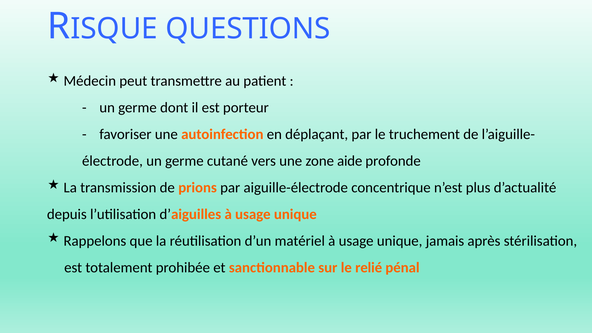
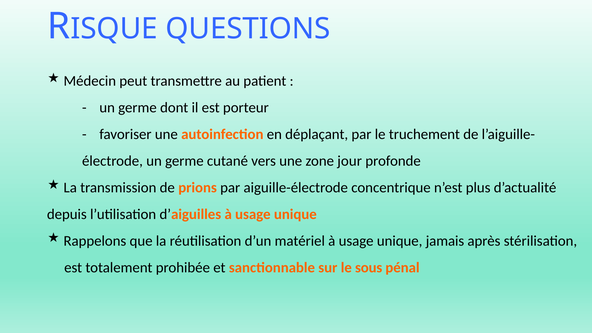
aide: aide -> jour
relié: relié -> sous
